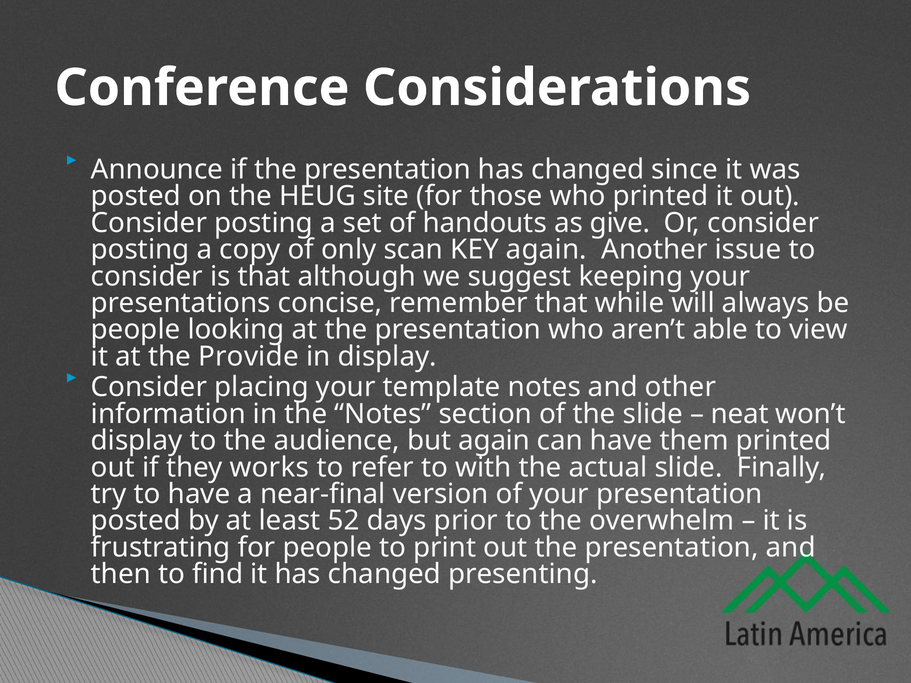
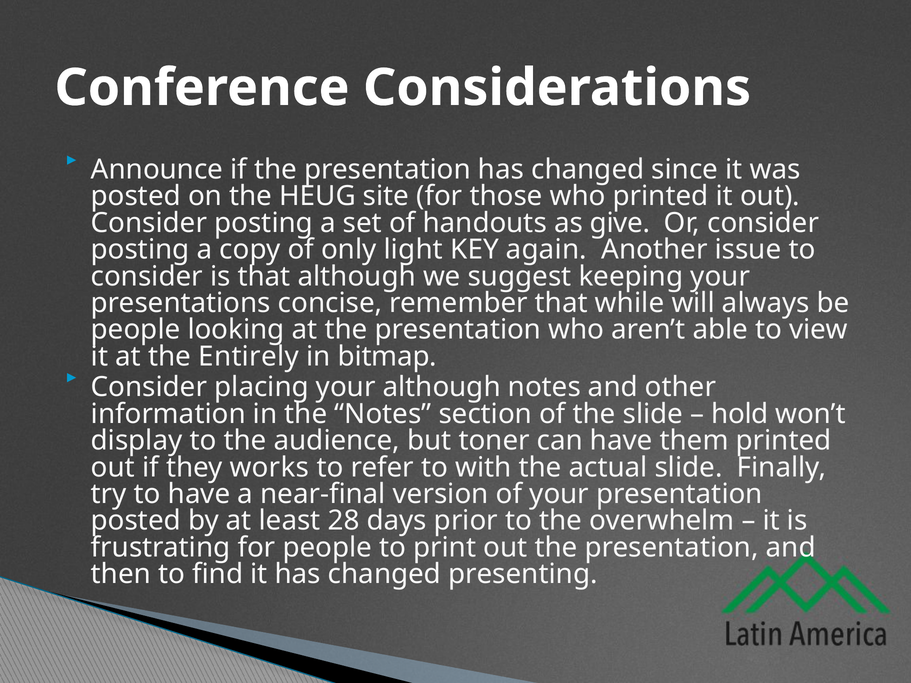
scan: scan -> light
Provide: Provide -> Entirely
in display: display -> bitmap
your template: template -> although
neat: neat -> hold
but again: again -> toner
52: 52 -> 28
